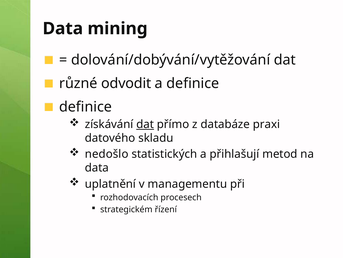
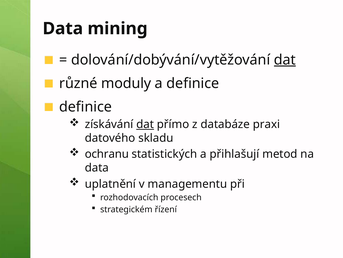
dat at (285, 60) underline: none -> present
odvodit: odvodit -> moduly
nedošlo: nedošlo -> ochranu
